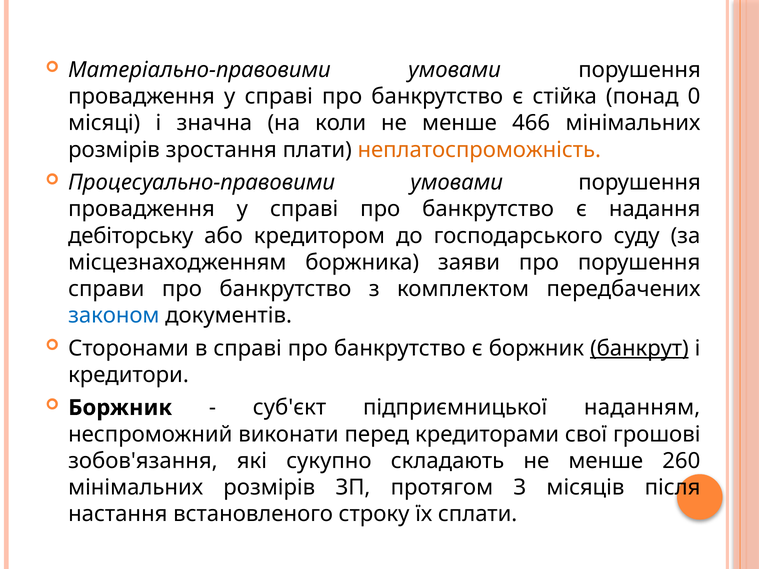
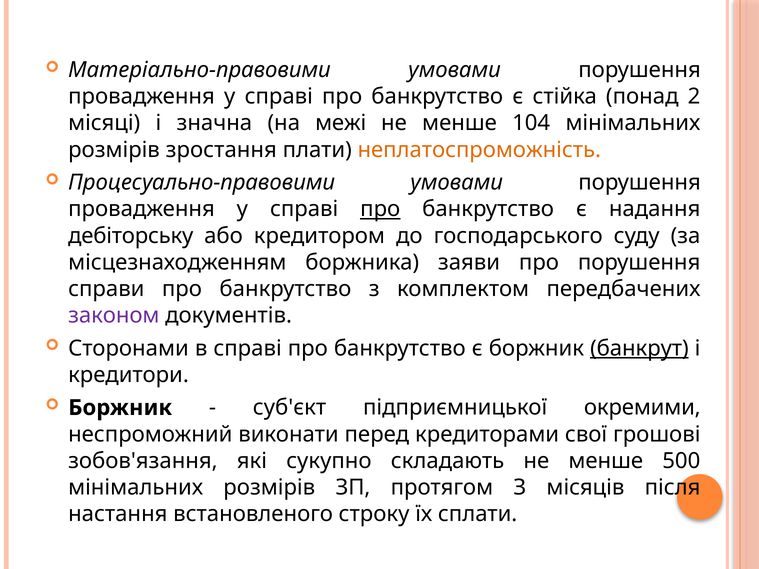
0: 0 -> 2
коли: коли -> межі
466: 466 -> 104
про at (380, 209) underline: none -> present
законом colour: blue -> purple
наданням: наданням -> окремими
260: 260 -> 500
